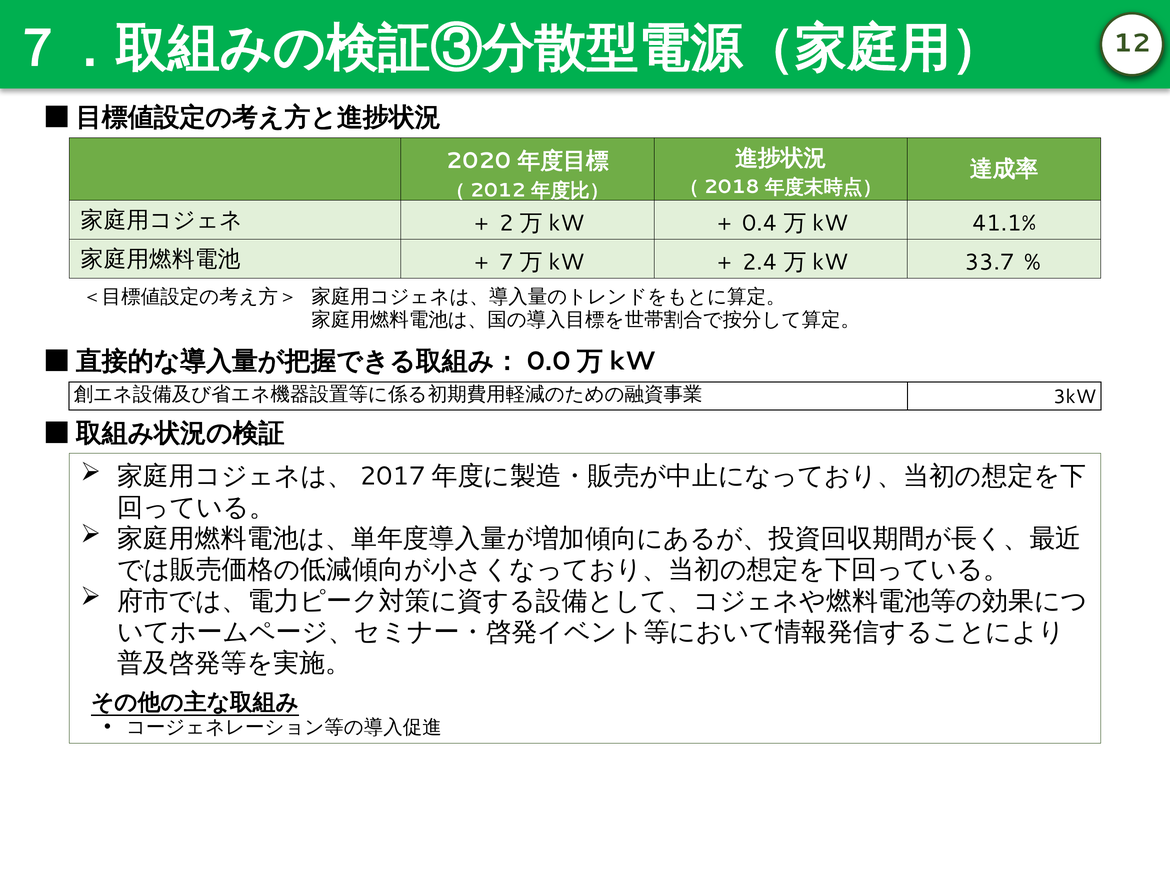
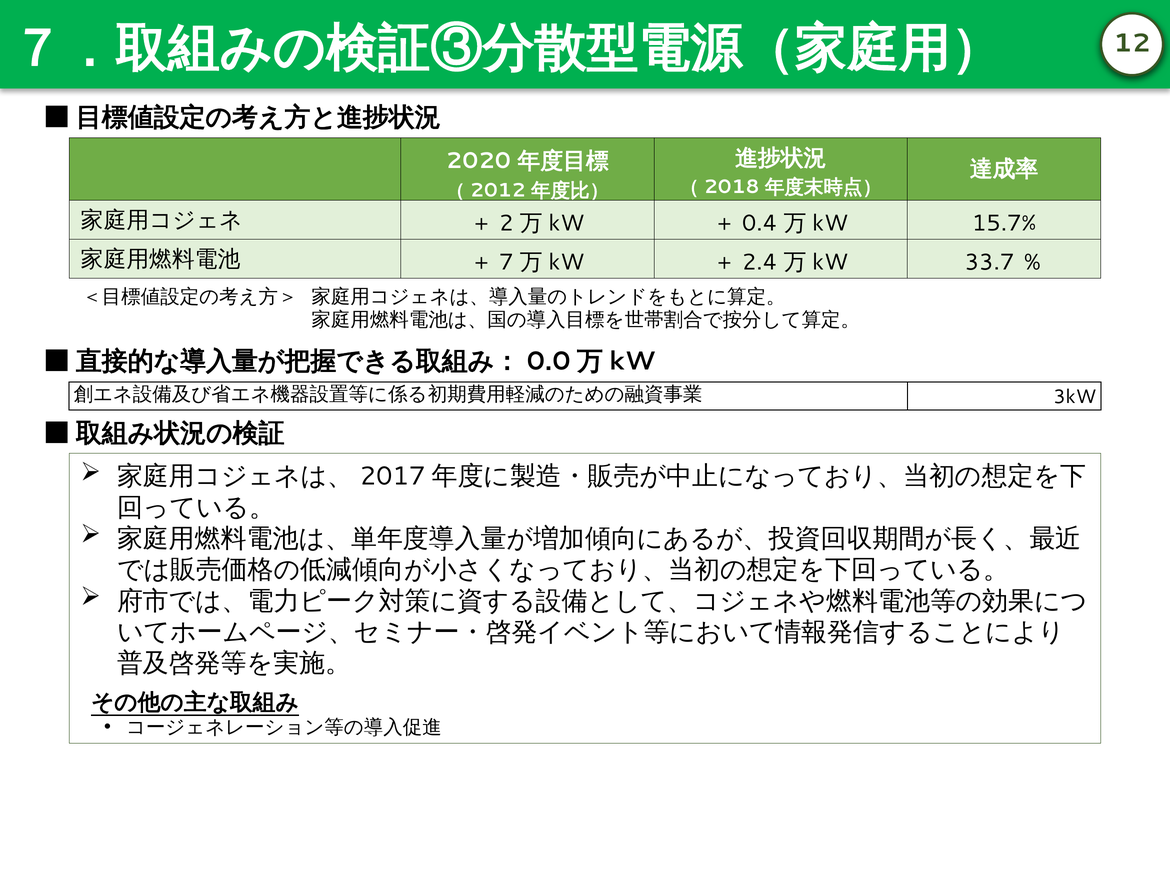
41.1%: 41.1% -> 15.7%
